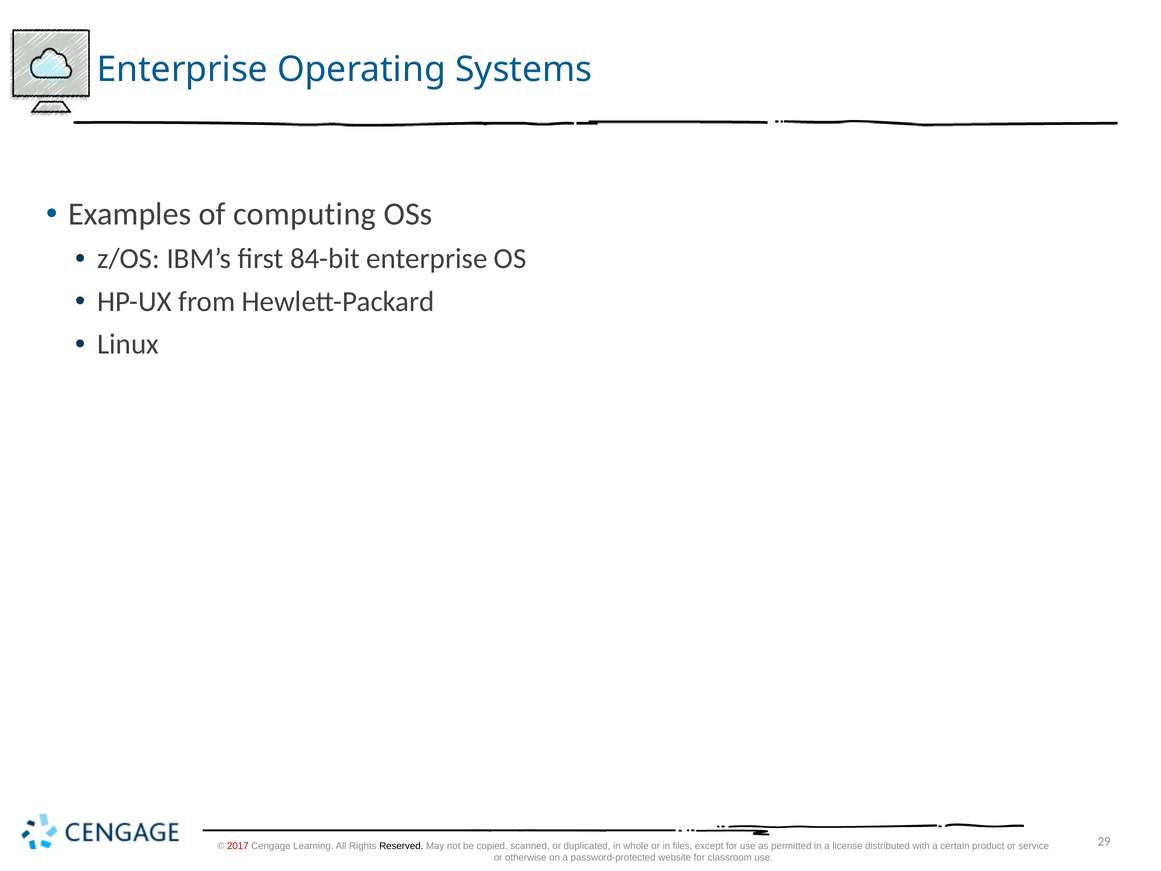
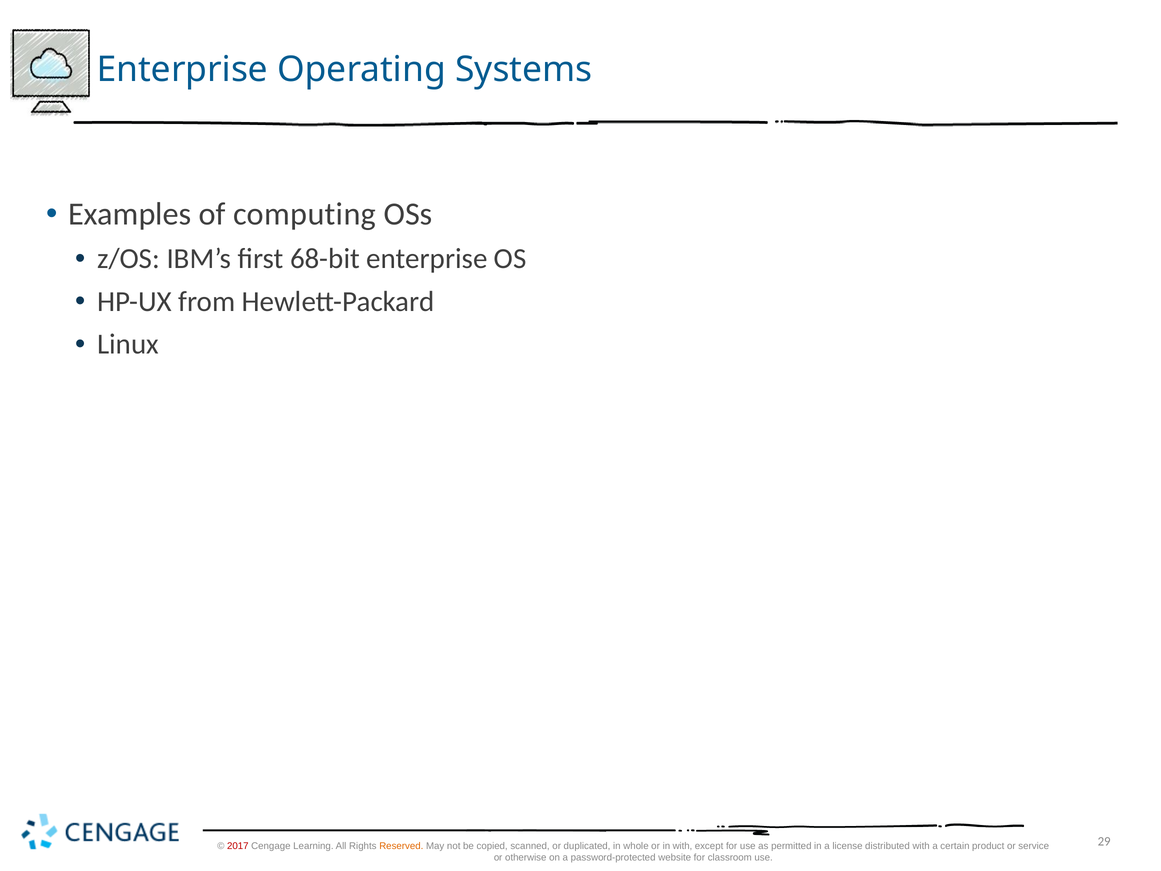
84-bit: 84-bit -> 68-bit
Reserved colour: black -> orange
in files: files -> with
